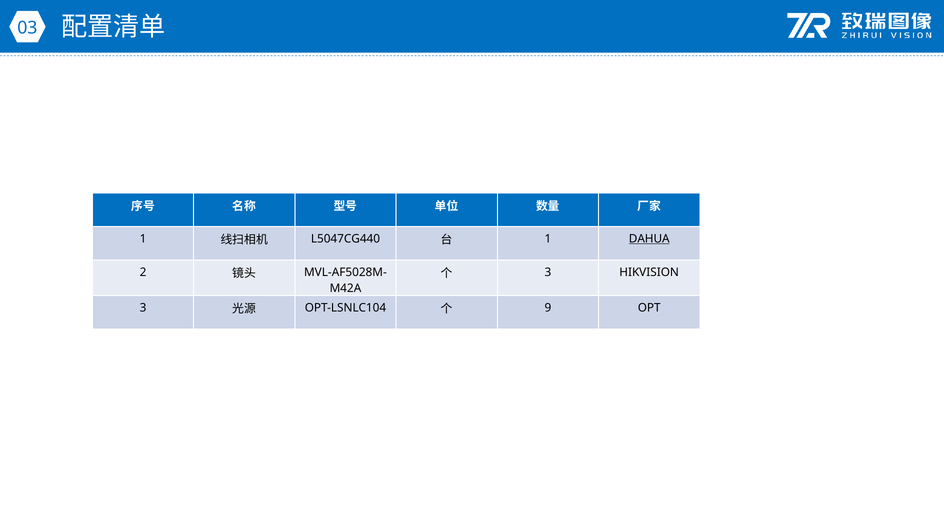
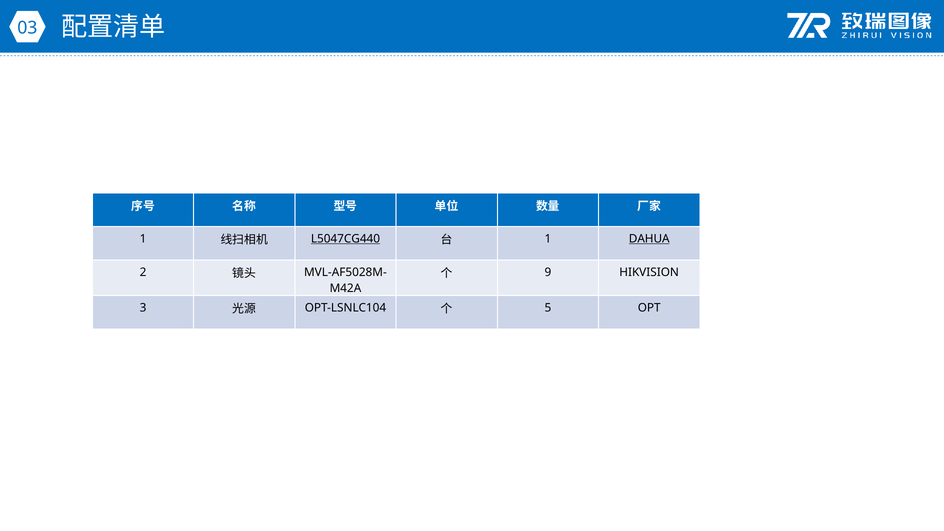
L5047CG440 underline: none -> present
3 at (548, 272): 3 -> 9
9: 9 -> 5
